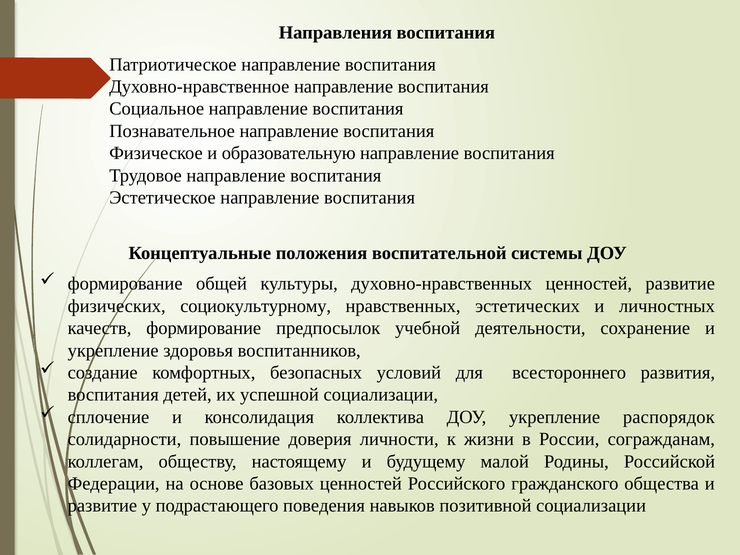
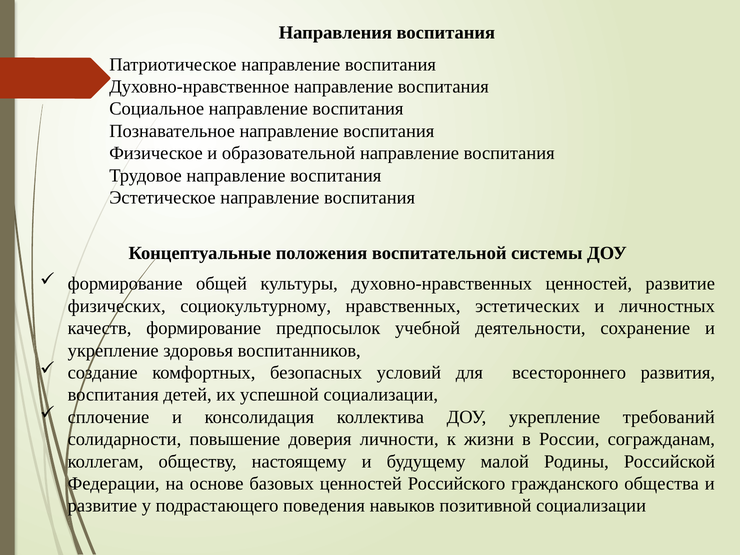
образовательную: образовательную -> образовательной
распорядок: распорядок -> требований
